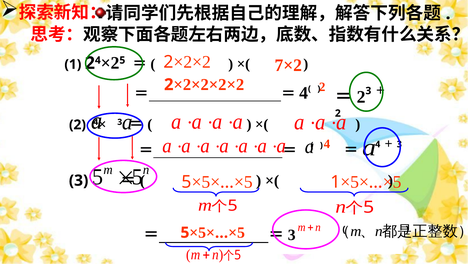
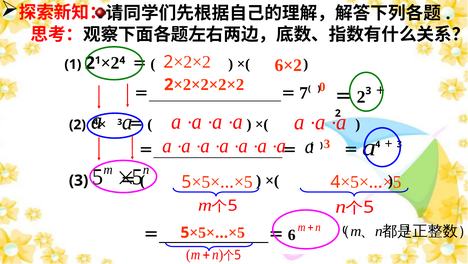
7×2: 7×2 -> 6×2
4 at (98, 60): 4 -> 1
5 at (122, 60): 5 -> 4
2 at (322, 87): 2 -> 0
4 at (304, 93): 4 -> 7
4 at (327, 143): 4 -> 3
1 at (335, 181): 1 -> 4
3 at (292, 234): 3 -> 6
